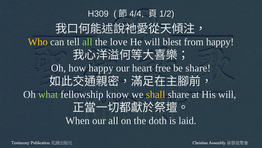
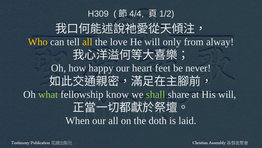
all at (87, 42) colour: light green -> yellow
blest: blest -> only
from happy: happy -> alway
free: free -> feet
be share: share -> never
shall colour: yellow -> light green
